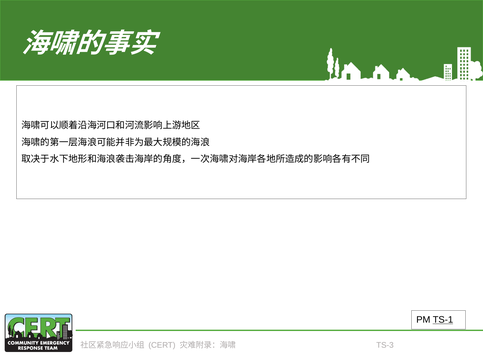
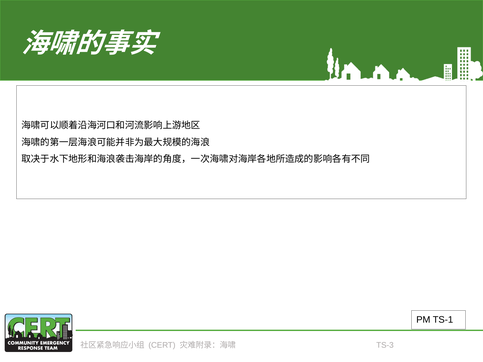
TS-1 underline: present -> none
